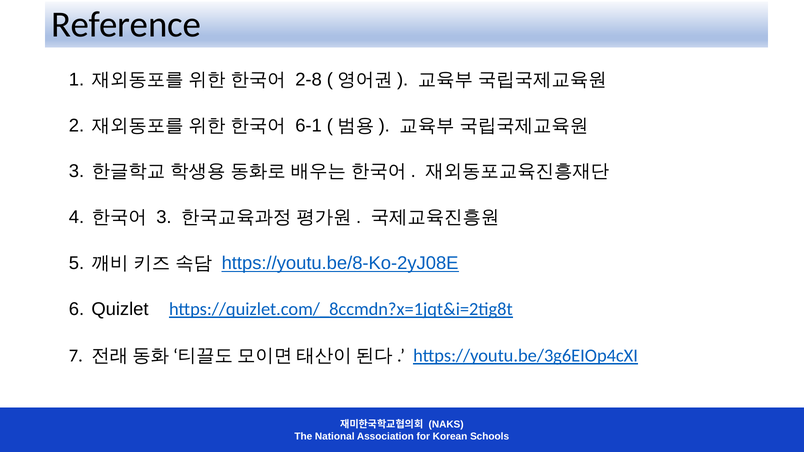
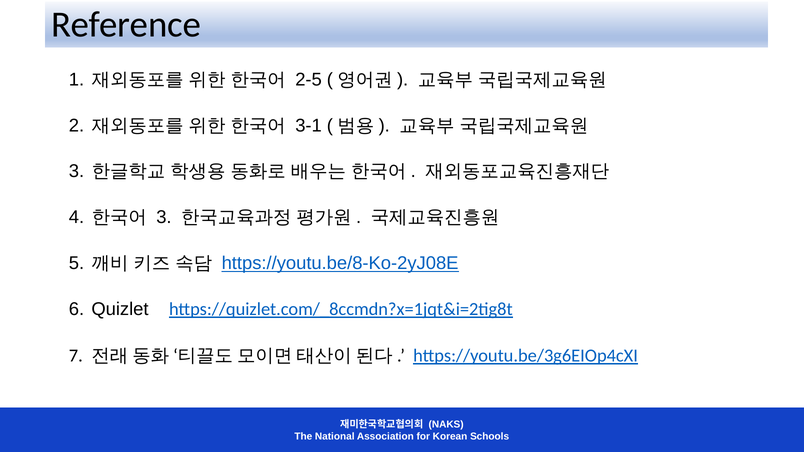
2-8: 2-8 -> 2-5
6-1: 6-1 -> 3-1
